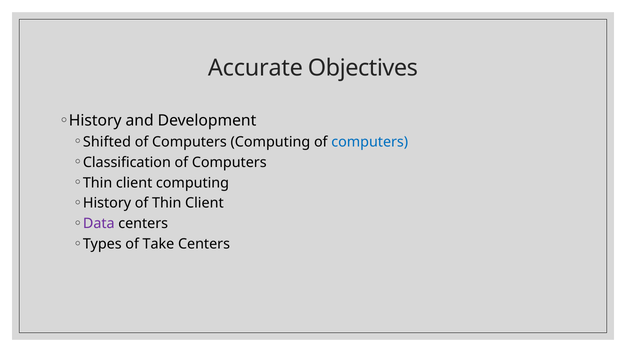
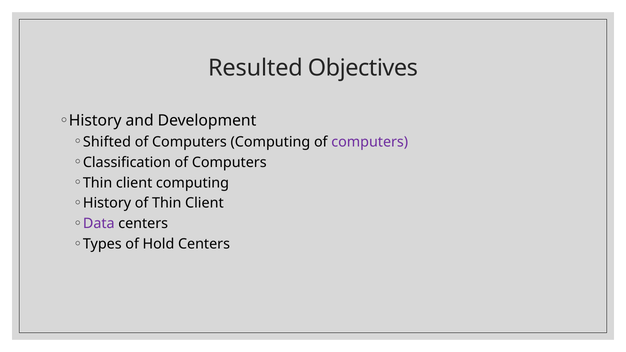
Accurate: Accurate -> Resulted
computers at (370, 142) colour: blue -> purple
Take: Take -> Hold
